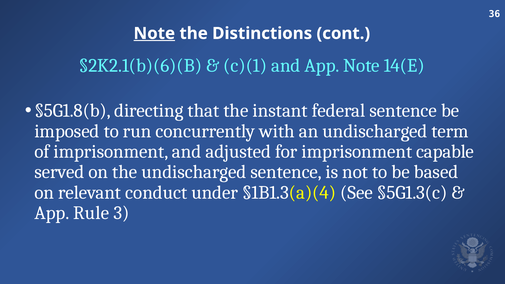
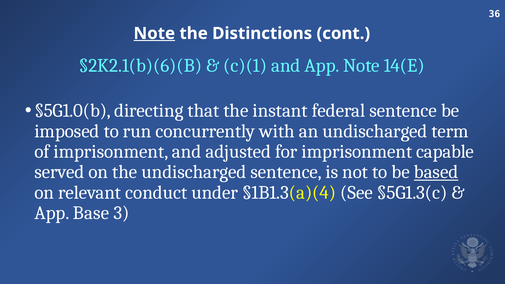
§5G1.8(b: §5G1.8(b -> §5G1.0(b
based underline: none -> present
Rule: Rule -> Base
